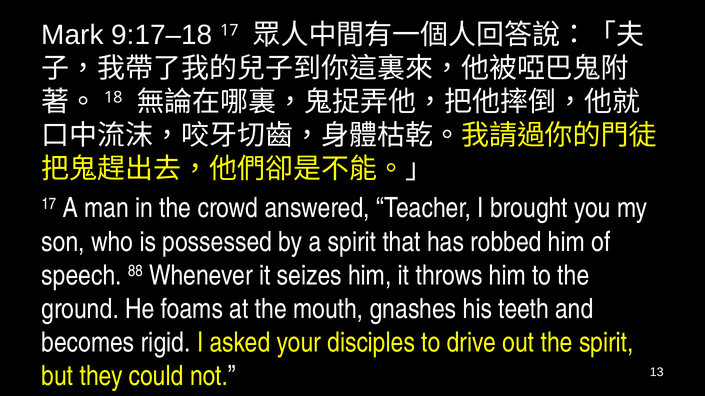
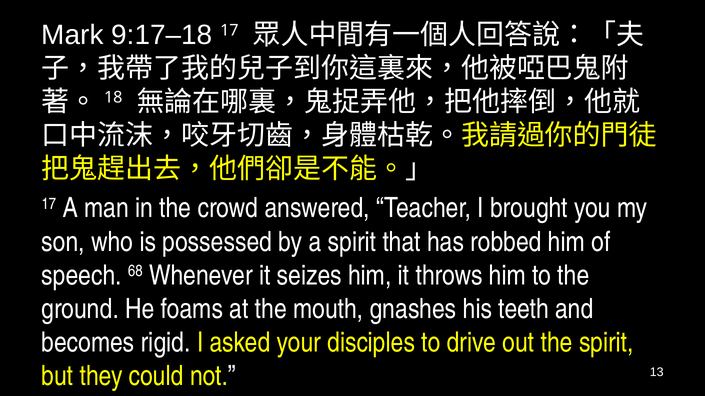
88: 88 -> 68
